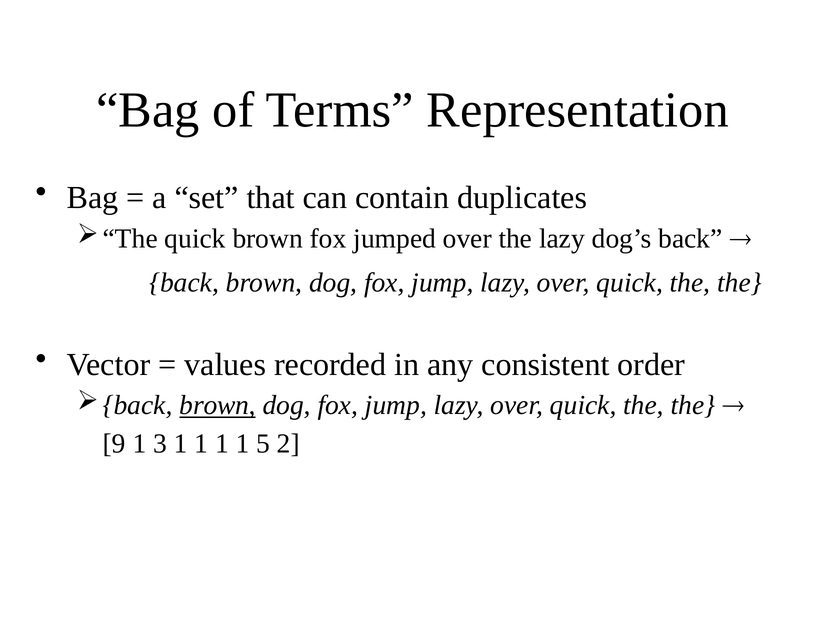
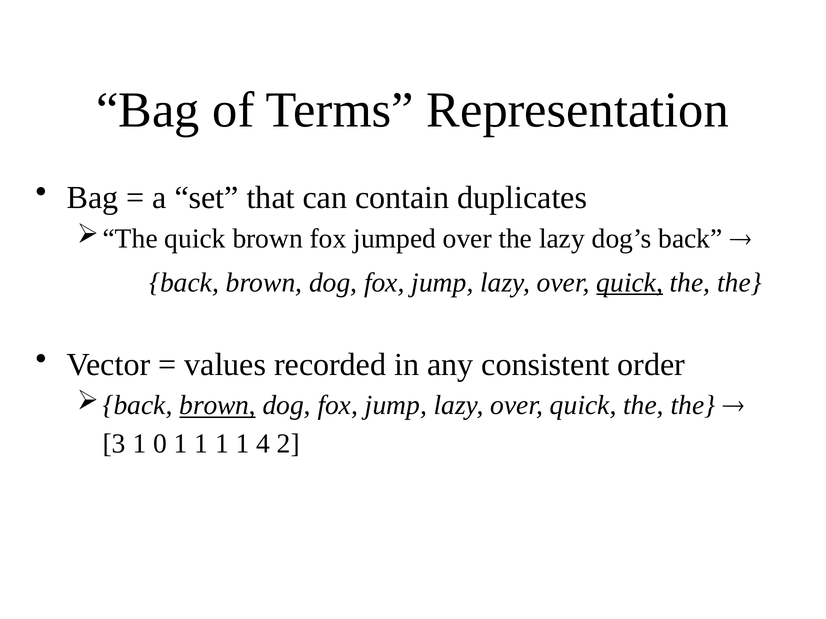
quick at (630, 283) underline: none -> present
9: 9 -> 3
3: 3 -> 0
5: 5 -> 4
